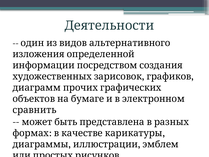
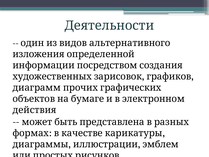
сравнить: сравнить -> действия
